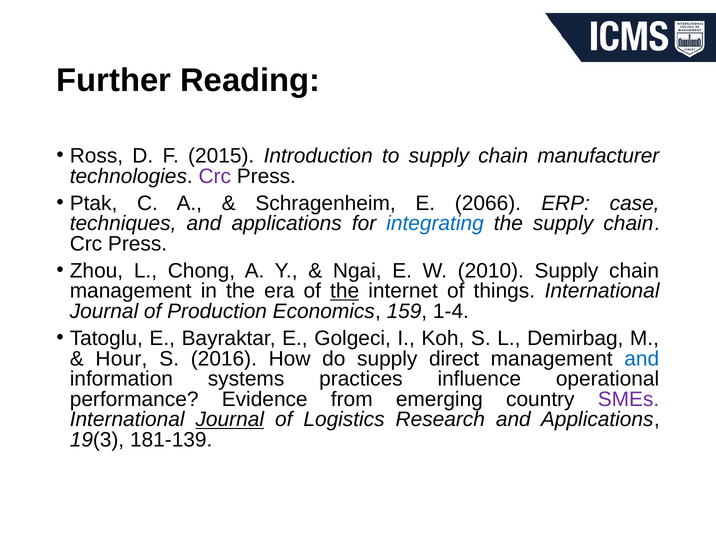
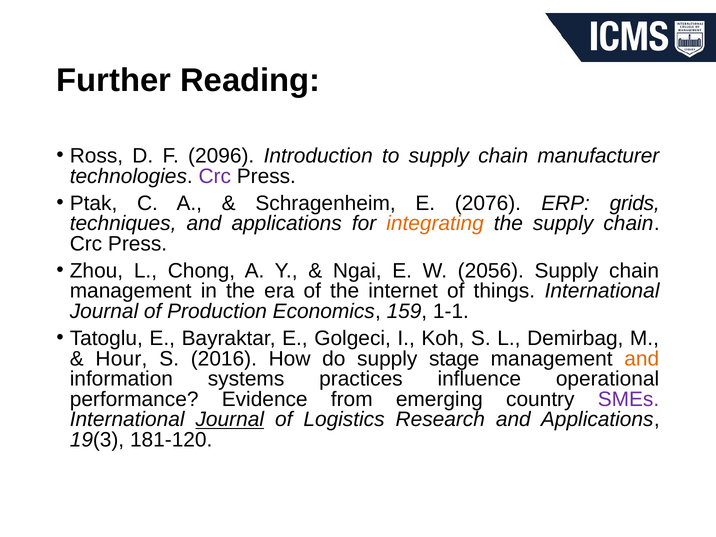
2015: 2015 -> 2096
2066: 2066 -> 2076
case: case -> grids
integrating colour: blue -> orange
2010: 2010 -> 2056
the at (345, 291) underline: present -> none
1-4: 1-4 -> 1-1
direct: direct -> stage
and at (642, 359) colour: blue -> orange
181-139: 181-139 -> 181-120
